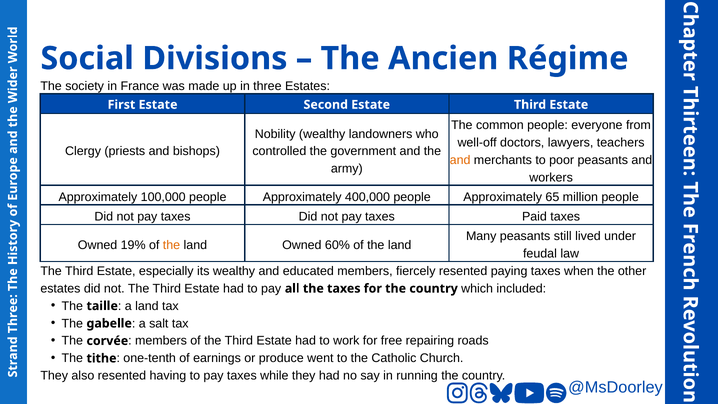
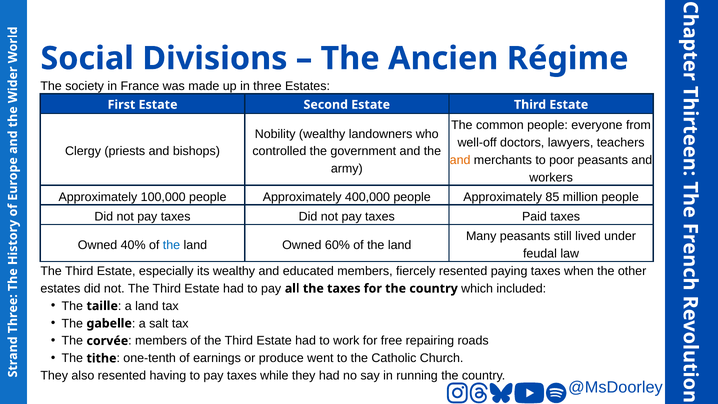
65: 65 -> 85
19%: 19% -> 40%
the at (172, 245) colour: orange -> blue
